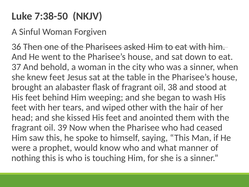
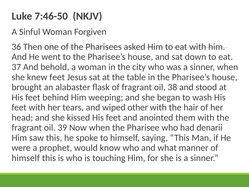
7:38-50: 7:38-50 -> 7:46-50
ceased: ceased -> denarii
nothing at (26, 158): nothing -> himself
